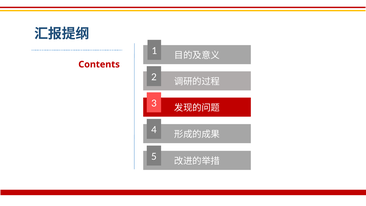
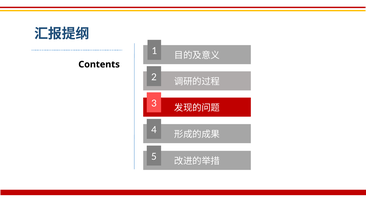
Contents colour: red -> black
